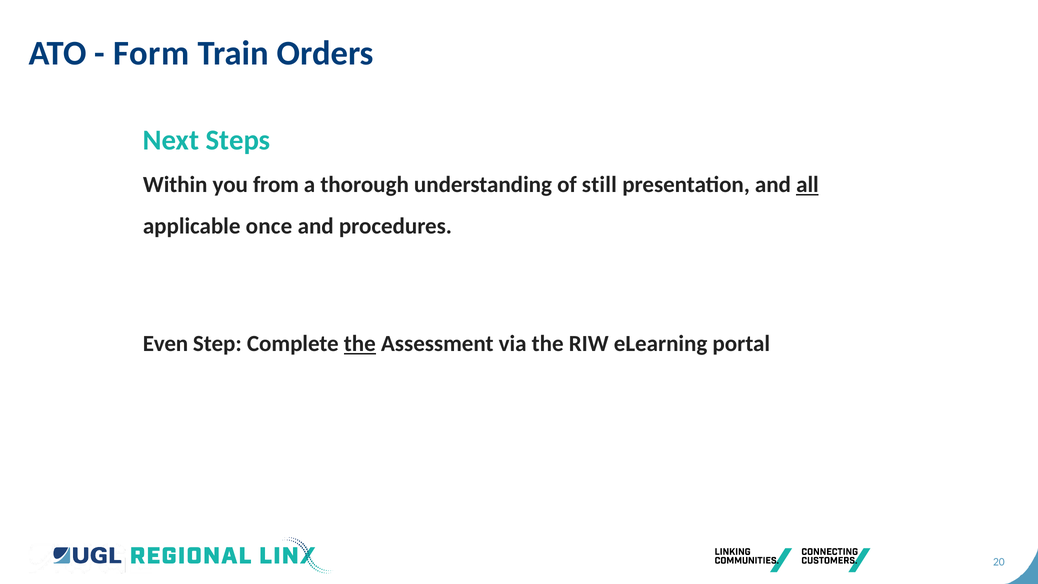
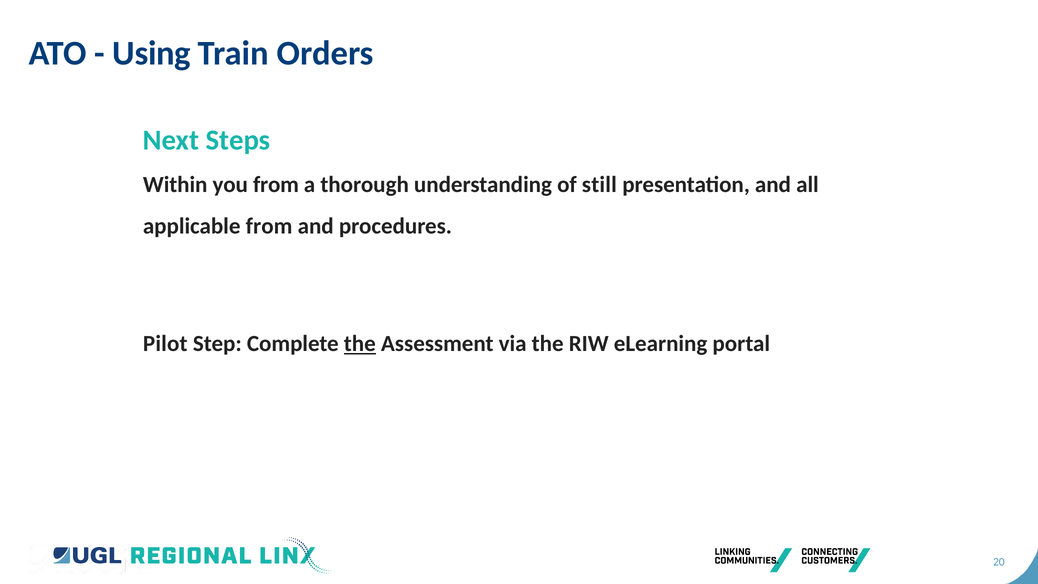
Form: Form -> Using
all underline: present -> none
applicable once: once -> from
Even: Even -> Pilot
